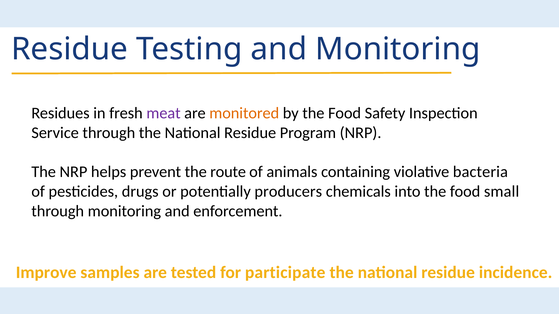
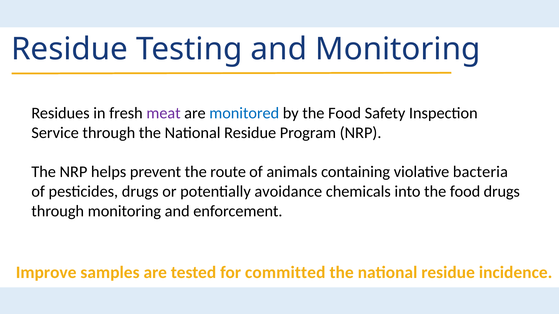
monitored colour: orange -> blue
producers: producers -> avoidance
food small: small -> drugs
participate: participate -> committed
